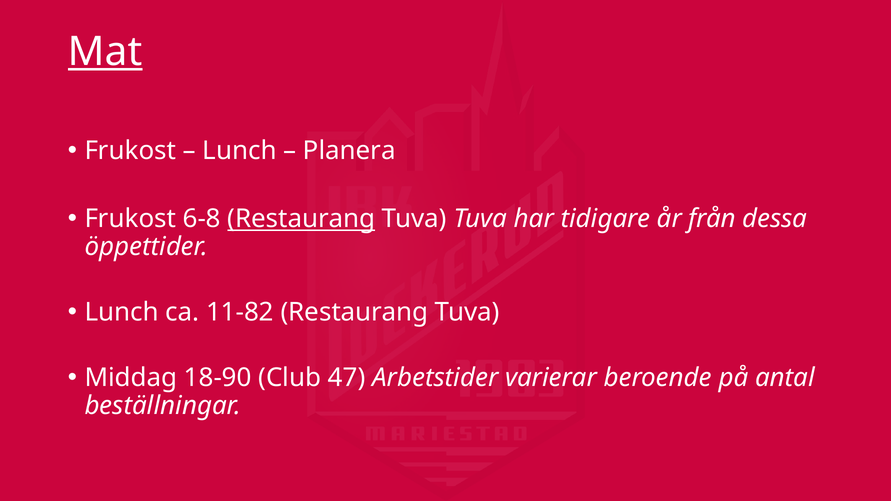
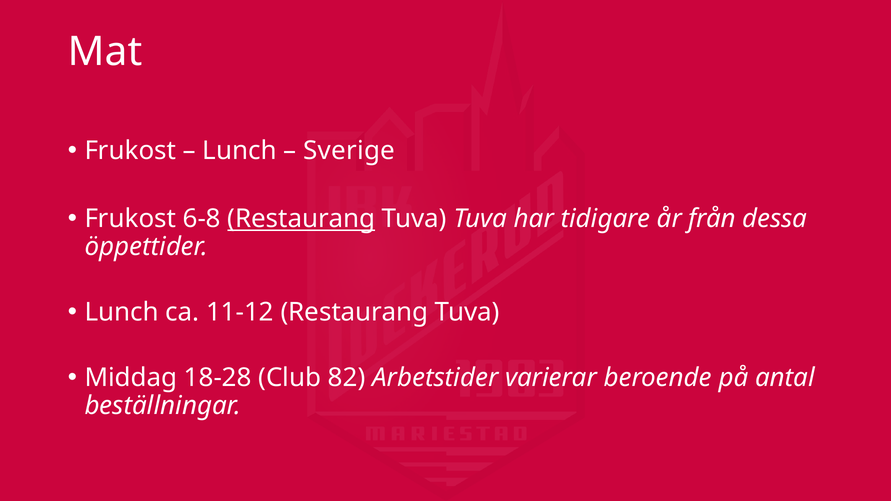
Mat underline: present -> none
Planera: Planera -> Sverige
11-82: 11-82 -> 11-12
18-90: 18-90 -> 18-28
47: 47 -> 82
